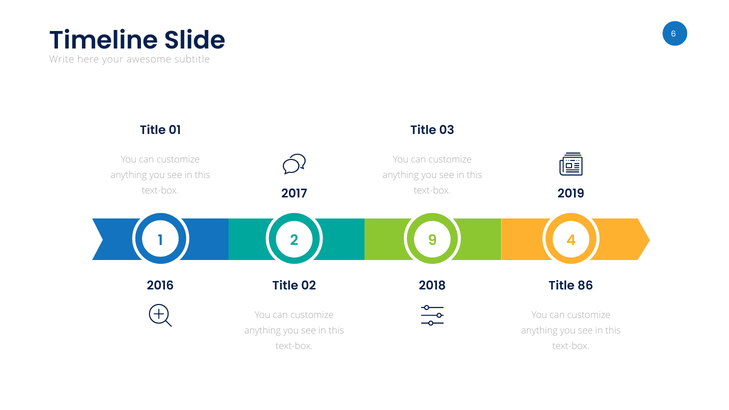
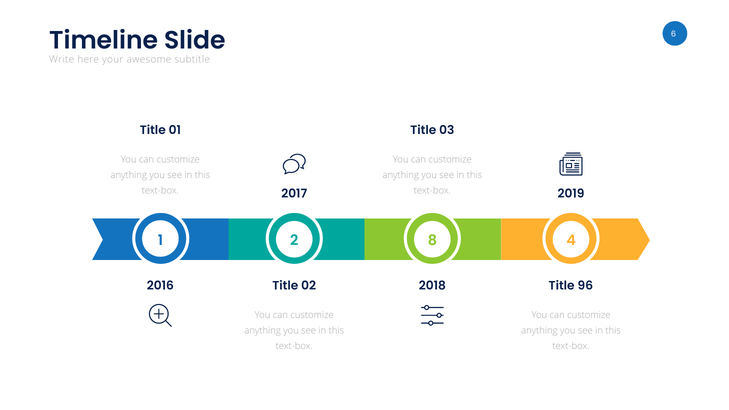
9: 9 -> 8
86: 86 -> 96
